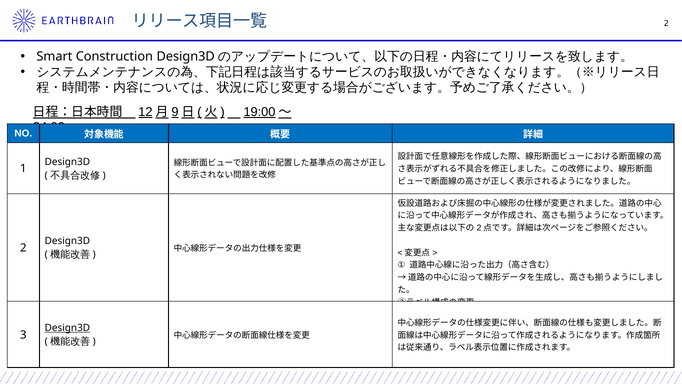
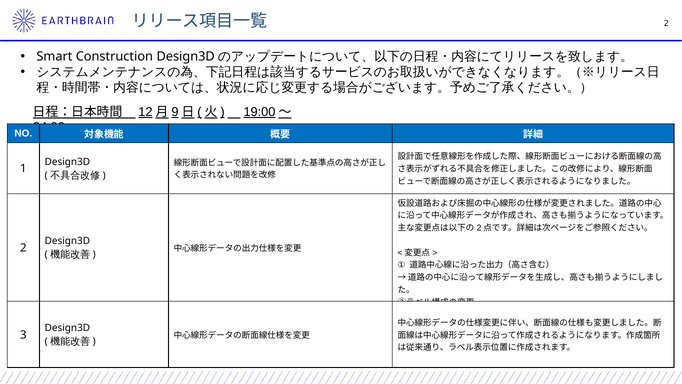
Design3D at (67, 328) underline: present -> none
